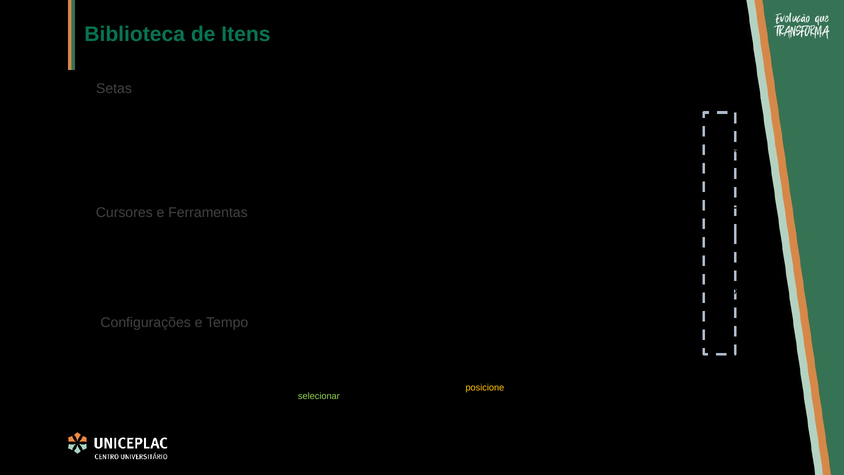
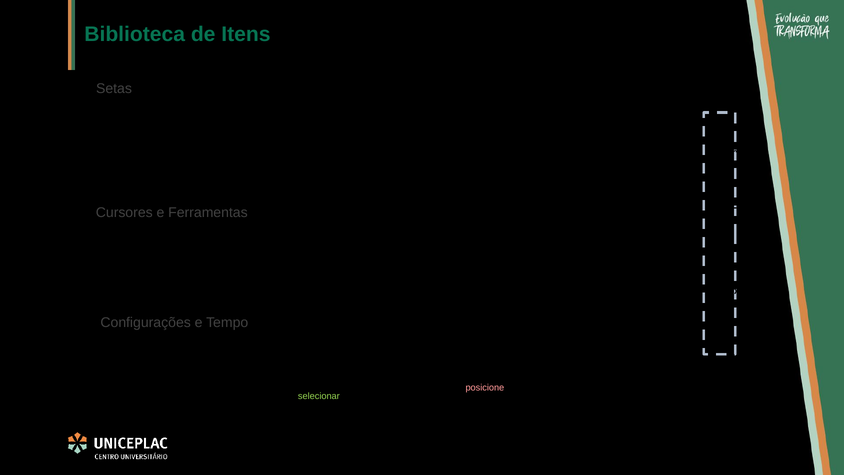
posicione colour: yellow -> pink
